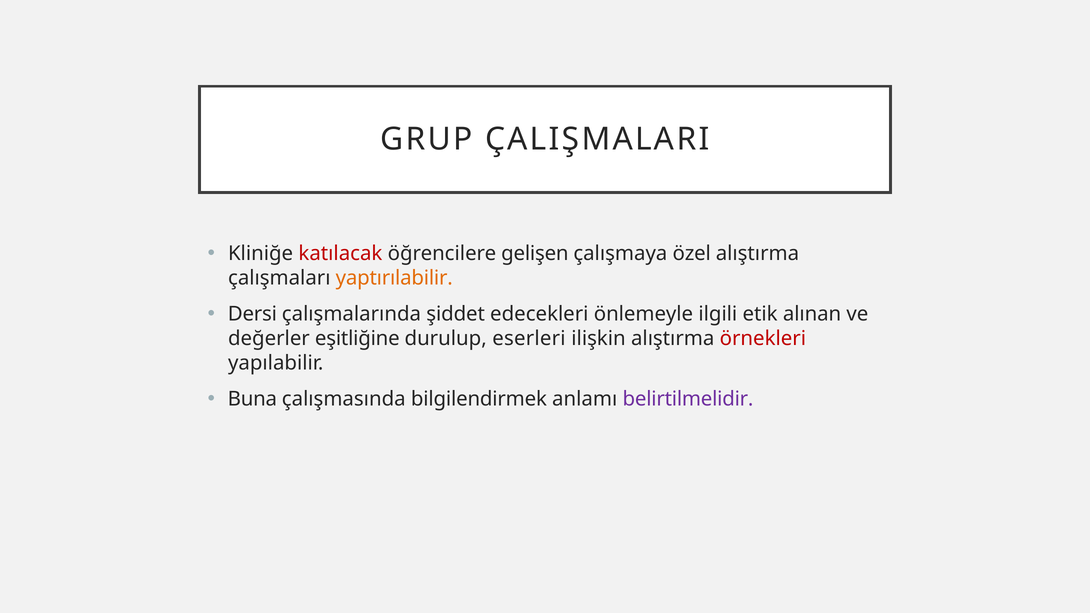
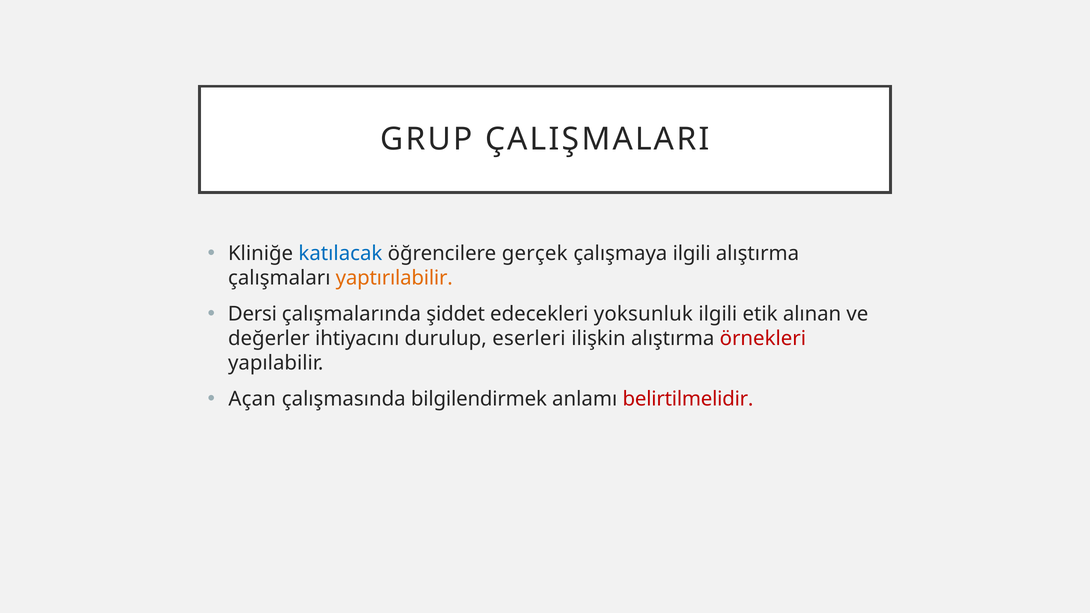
katılacak colour: red -> blue
gelişen: gelişen -> gerçek
çalışmaya özel: özel -> ilgili
önlemeyle: önlemeyle -> yoksunluk
eşitliğine: eşitliğine -> ihtiyacını
Buna: Buna -> Açan
belirtilmelidir colour: purple -> red
